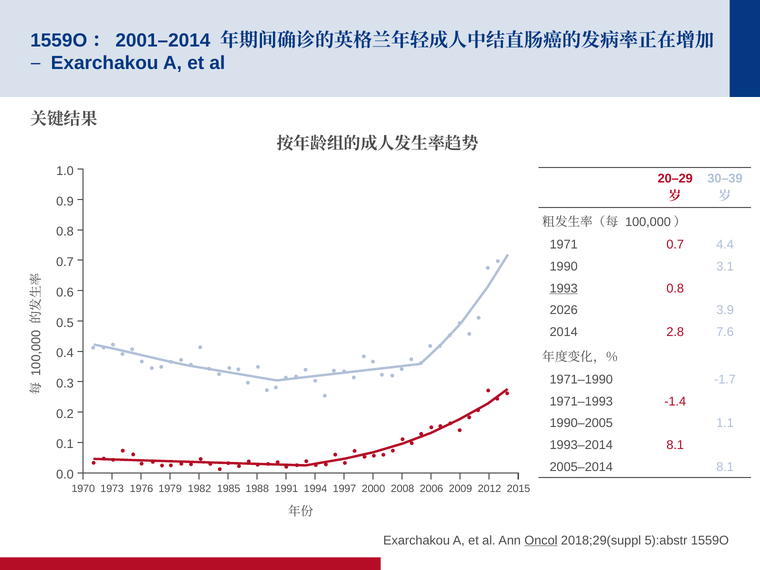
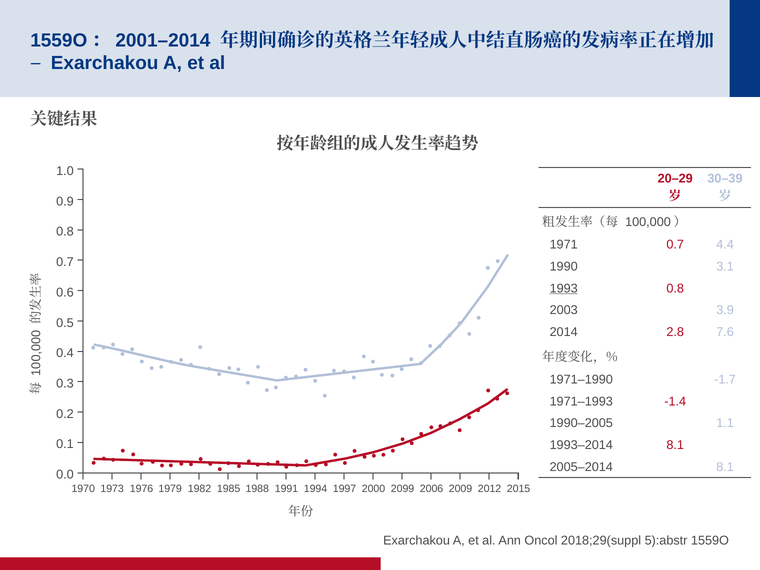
2026: 2026 -> 2003
2008: 2008 -> 2099
Oncol underline: present -> none
